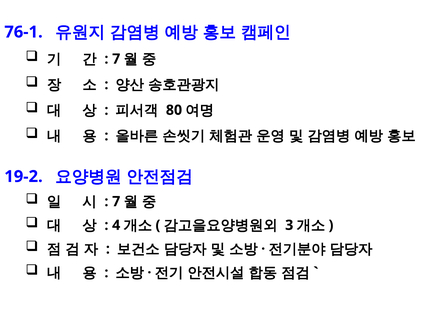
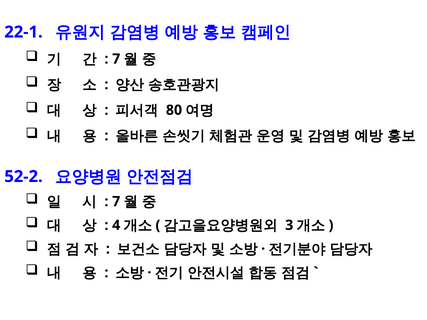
76-1: 76-1 -> 22-1
19-2: 19-2 -> 52-2
